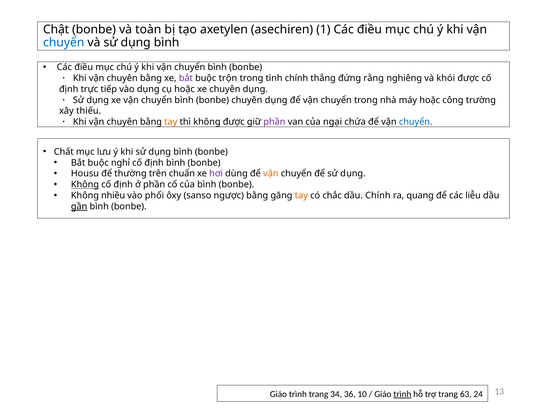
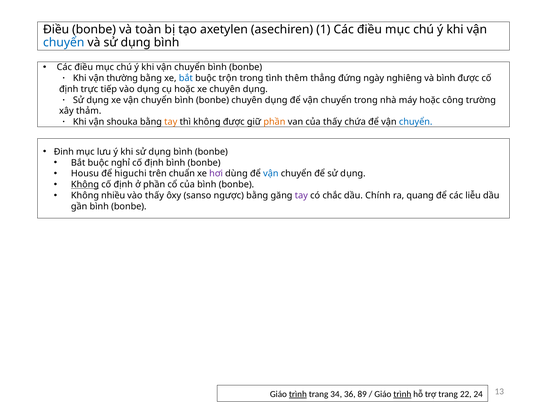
Chật at (56, 29): Chật -> Điều
chuyên at (122, 78): chuyên -> thường
bắt at (186, 78) colour: purple -> blue
tình chính: chính -> thêm
rằng: rằng -> ngày
và khói: khói -> bình
thiếu: thiếu -> thảm
chuyên at (122, 122): chuyên -> shouka
phần at (274, 122) colour: purple -> orange
của ngại: ngại -> thấy
Chất: Chất -> Đinh
thường: thường -> higuchi
vận at (271, 174) colour: orange -> blue
vào phổi: phổi -> thấy
tay at (301, 196) colour: orange -> purple
gần underline: present -> none
trình at (298, 394) underline: none -> present
10: 10 -> 89
63: 63 -> 22
